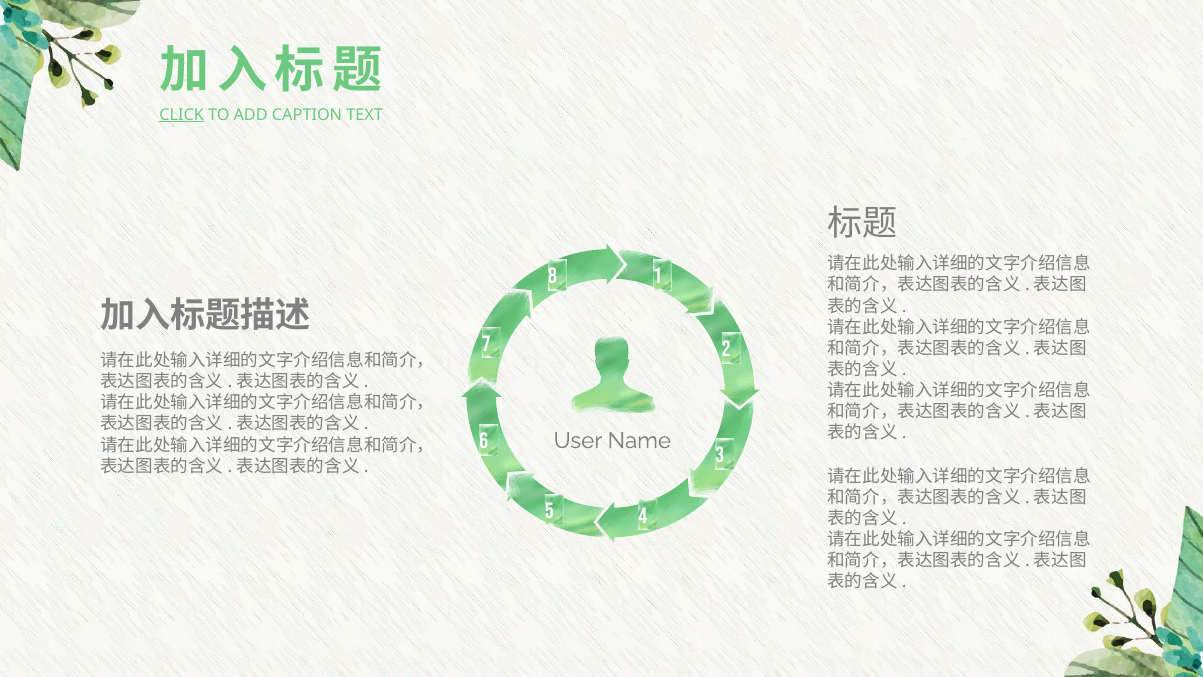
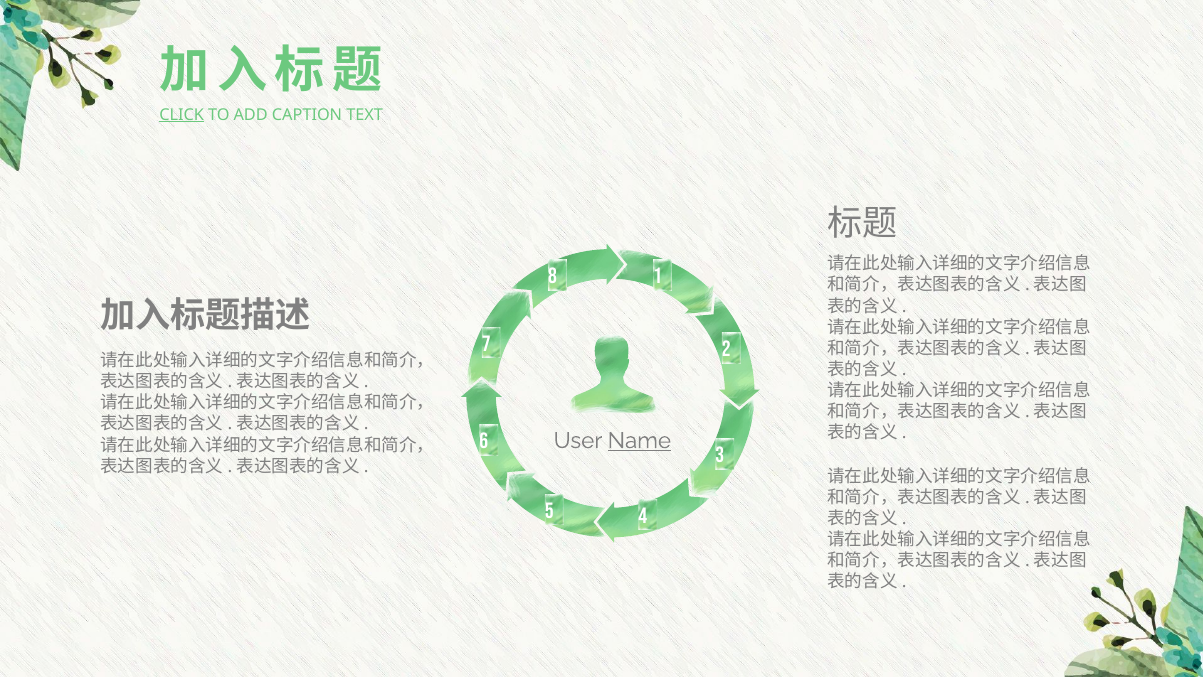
Name underline: none -> present
